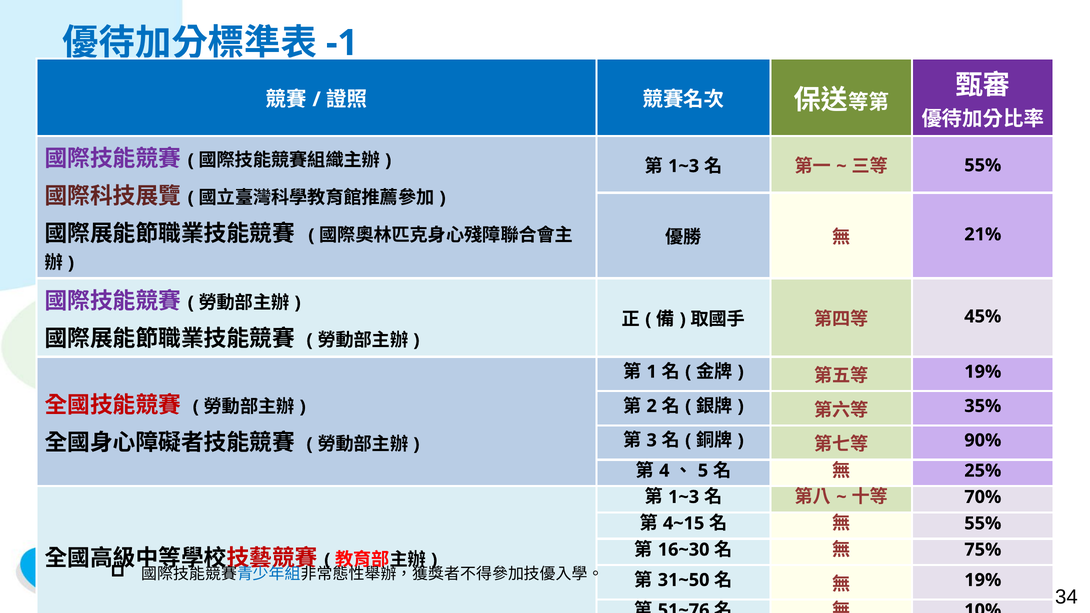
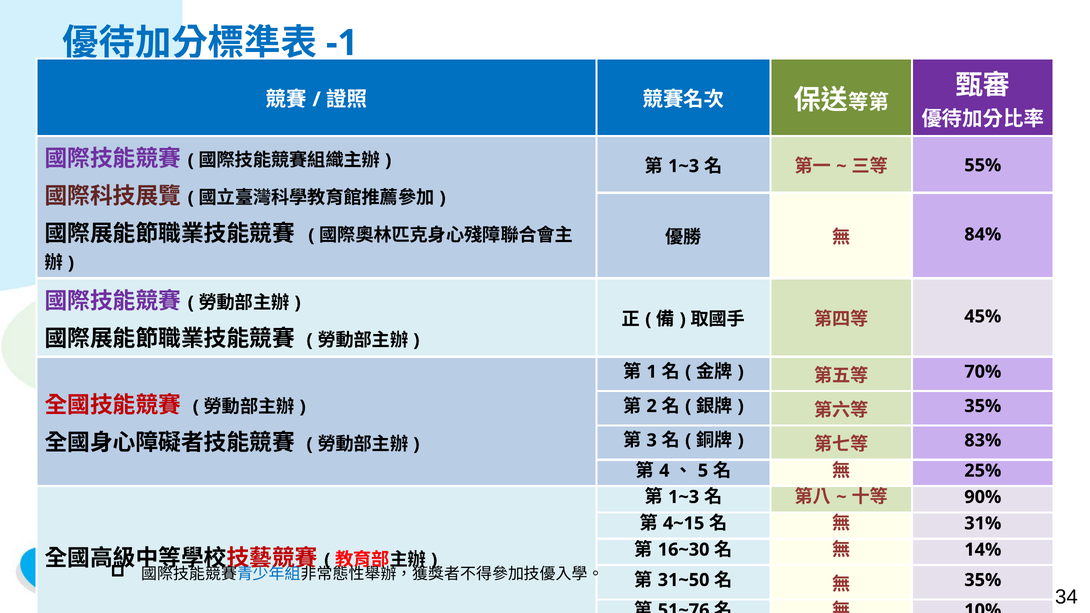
21%: 21% -> 84%
19% at (983, 372): 19% -> 70%
90%: 90% -> 83%
70%: 70% -> 90%
55% at (983, 523): 55% -> 31%
75%: 75% -> 14%
19% at (983, 580): 19% -> 35%
